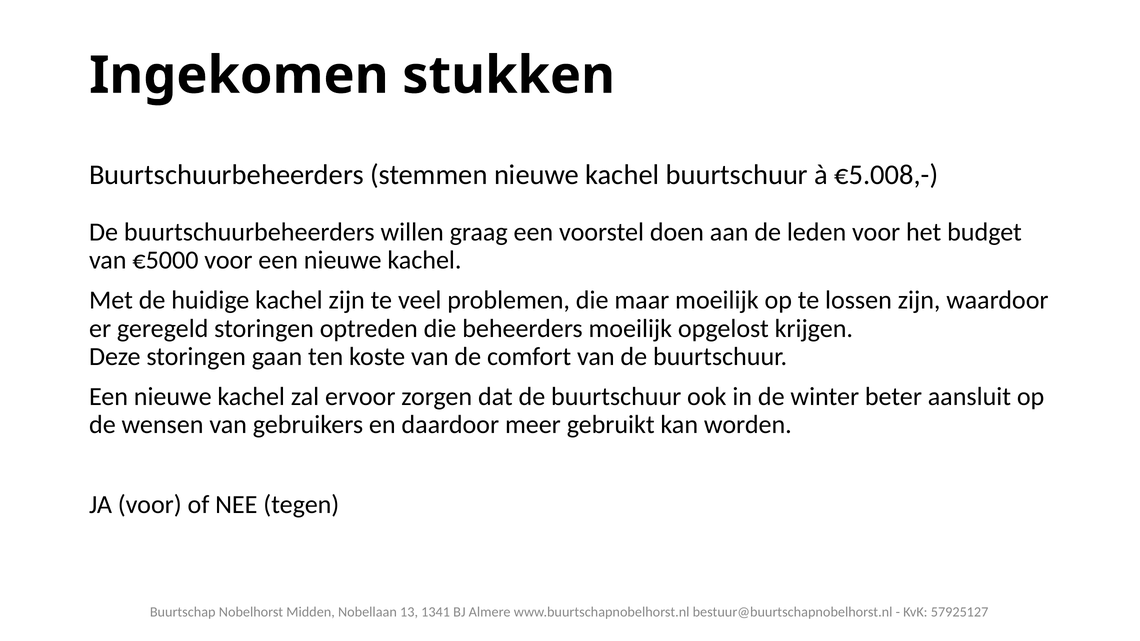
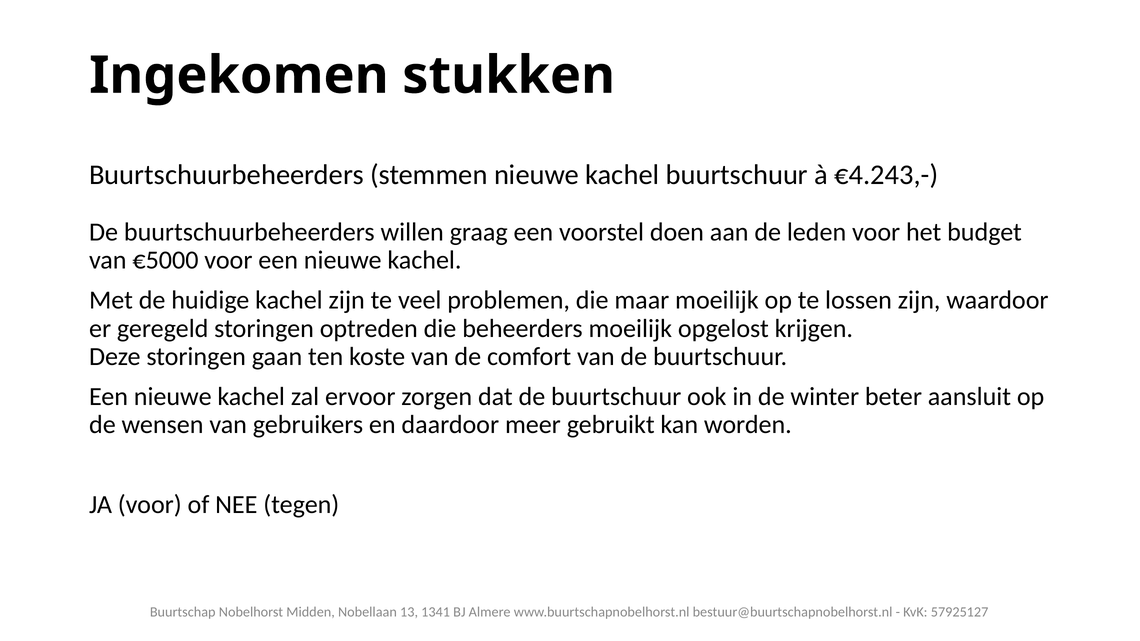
€5.008,-: €5.008,- -> €4.243,-
